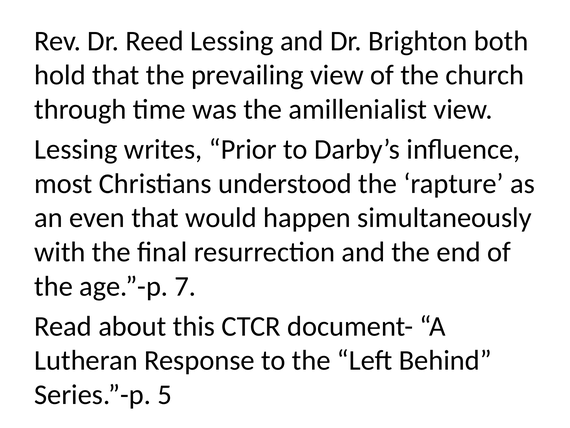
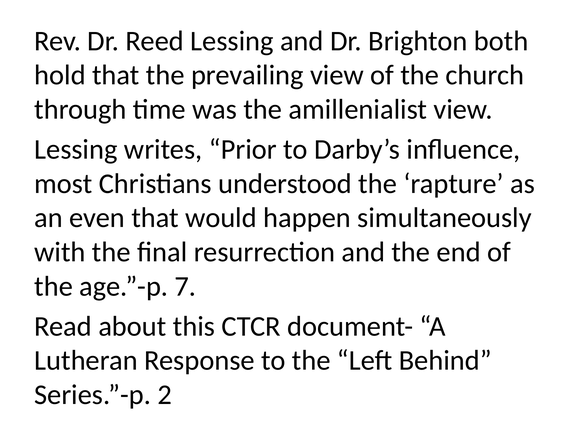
5: 5 -> 2
